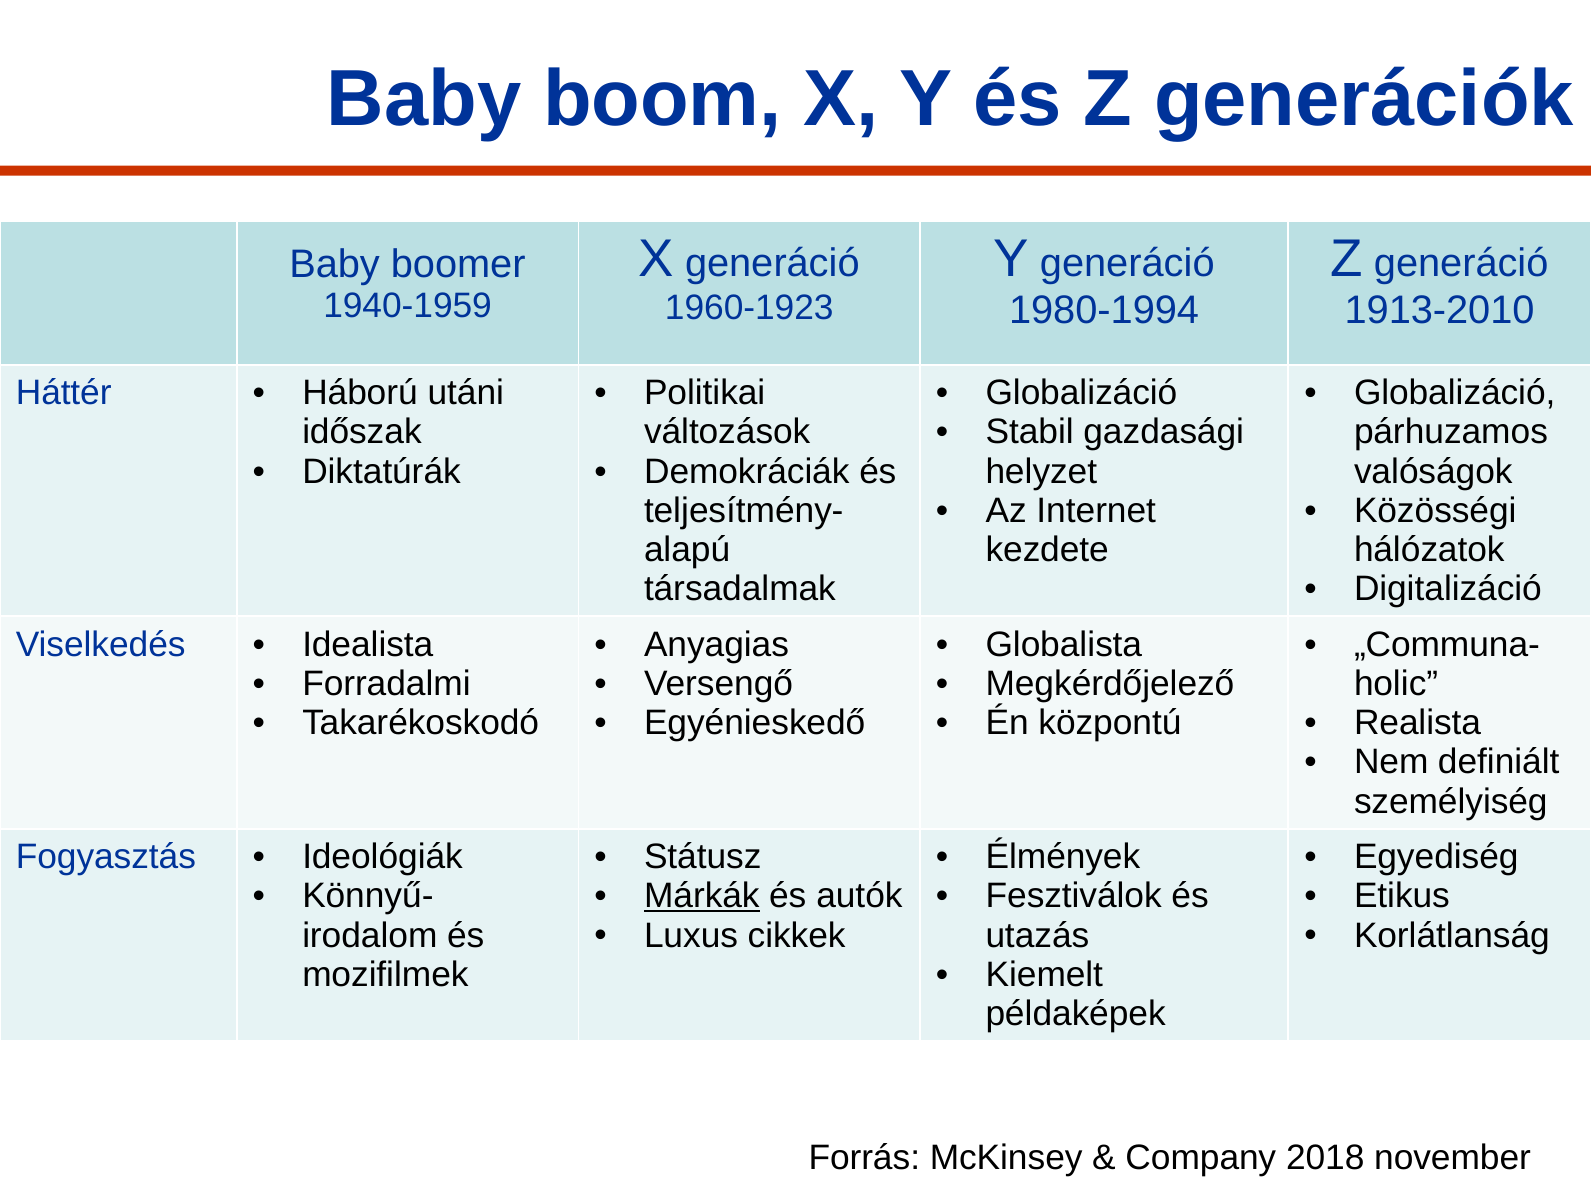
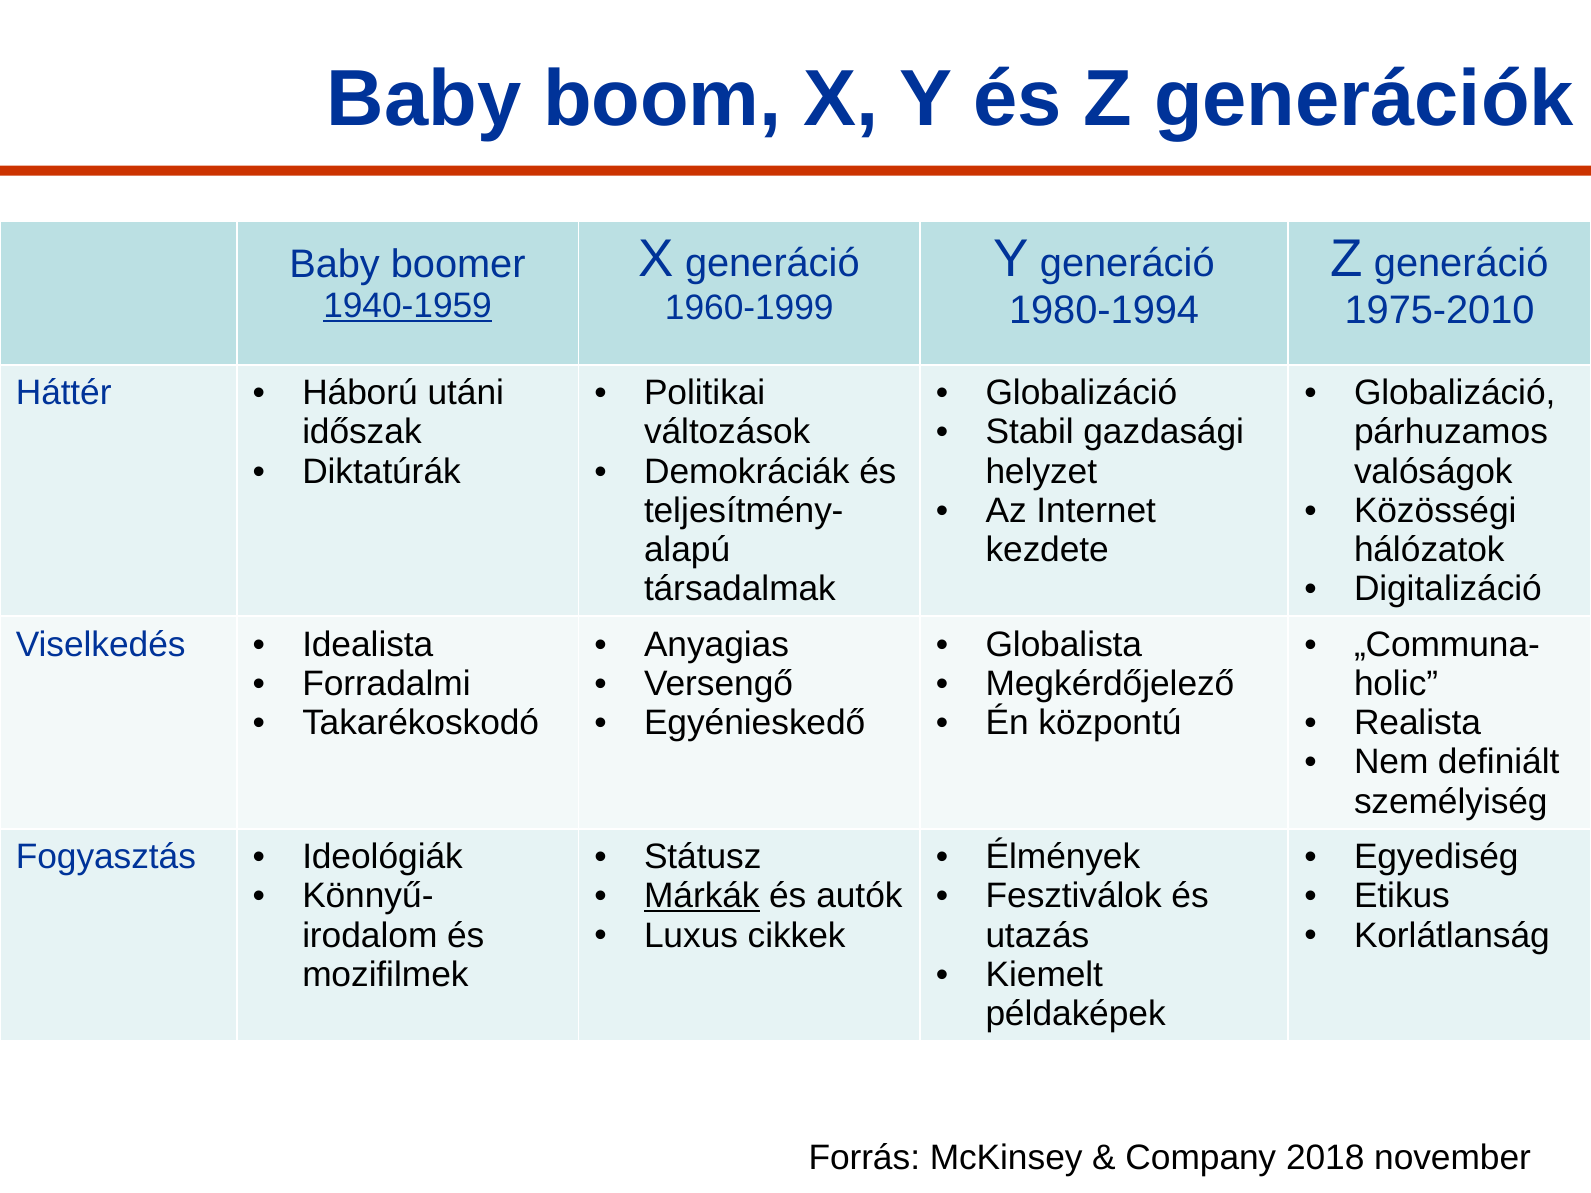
1940-1959 underline: none -> present
1960-1923: 1960-1923 -> 1960-1999
1913-2010: 1913-2010 -> 1975-2010
